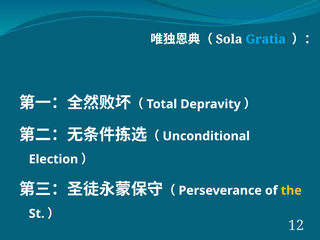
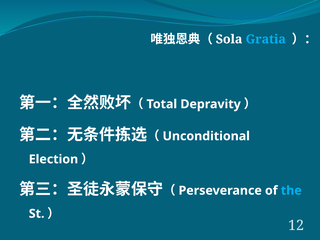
the colour: yellow -> light blue
